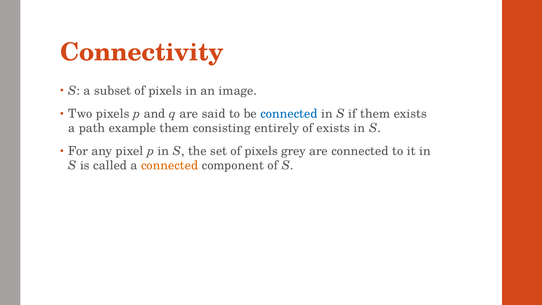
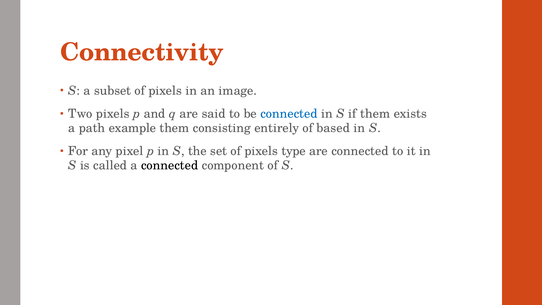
of exists: exists -> based
grey: grey -> type
connected at (170, 165) colour: orange -> black
